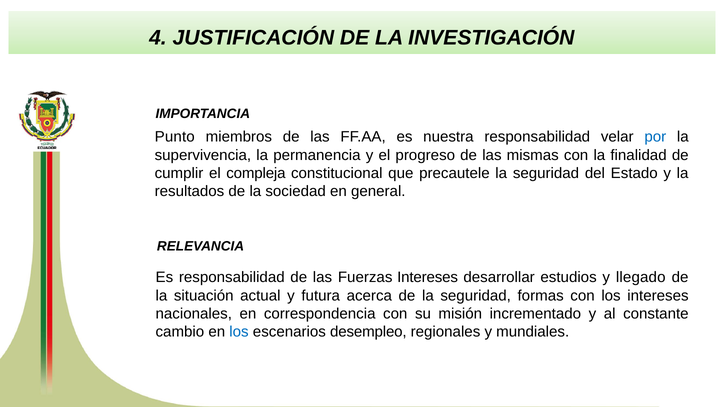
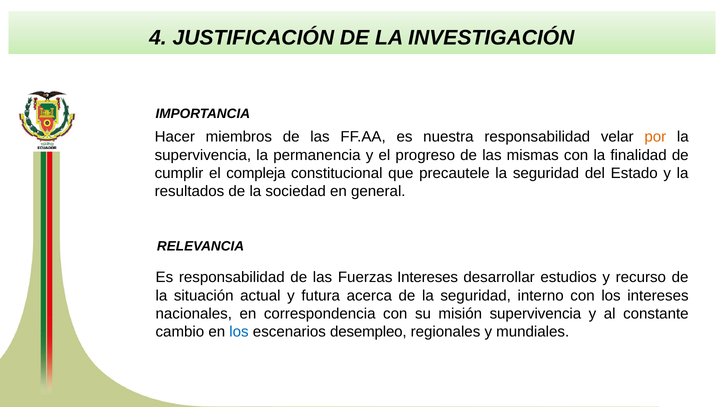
Punto: Punto -> Hacer
por colour: blue -> orange
llegado: llegado -> recurso
formas: formas -> interno
misión incrementado: incrementado -> supervivencia
